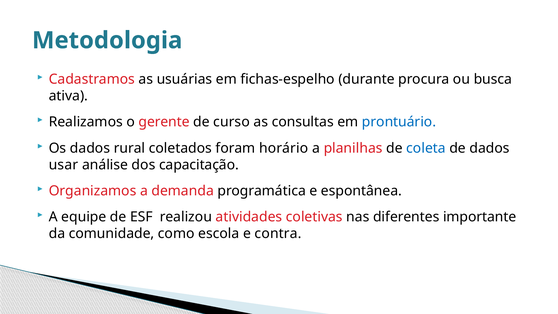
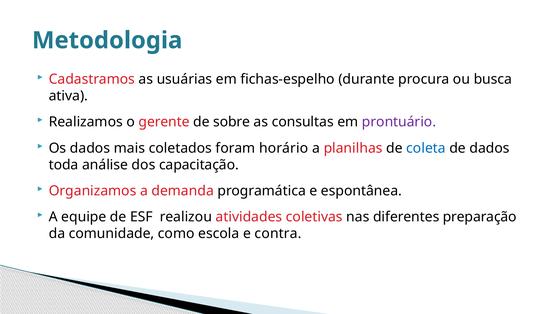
curso: curso -> sobre
prontuário colour: blue -> purple
rural: rural -> mais
usar: usar -> toda
importante: importante -> preparação
